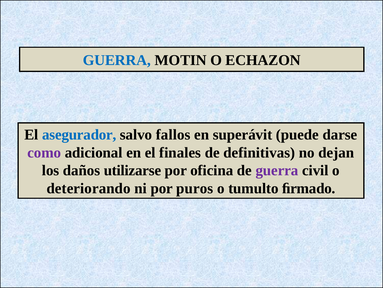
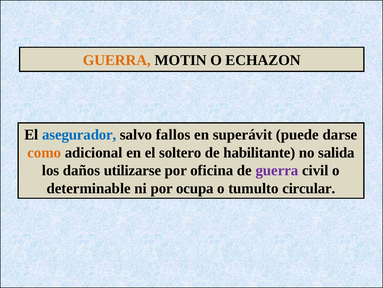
GUERRA at (117, 60) colour: blue -> orange
como colour: purple -> orange
finales: finales -> soltero
definitivas: definitivas -> habilitante
dejan: dejan -> salida
deteriorando: deteriorando -> determinable
puros: puros -> ocupa
ﬁrmado: ﬁrmado -> circular
